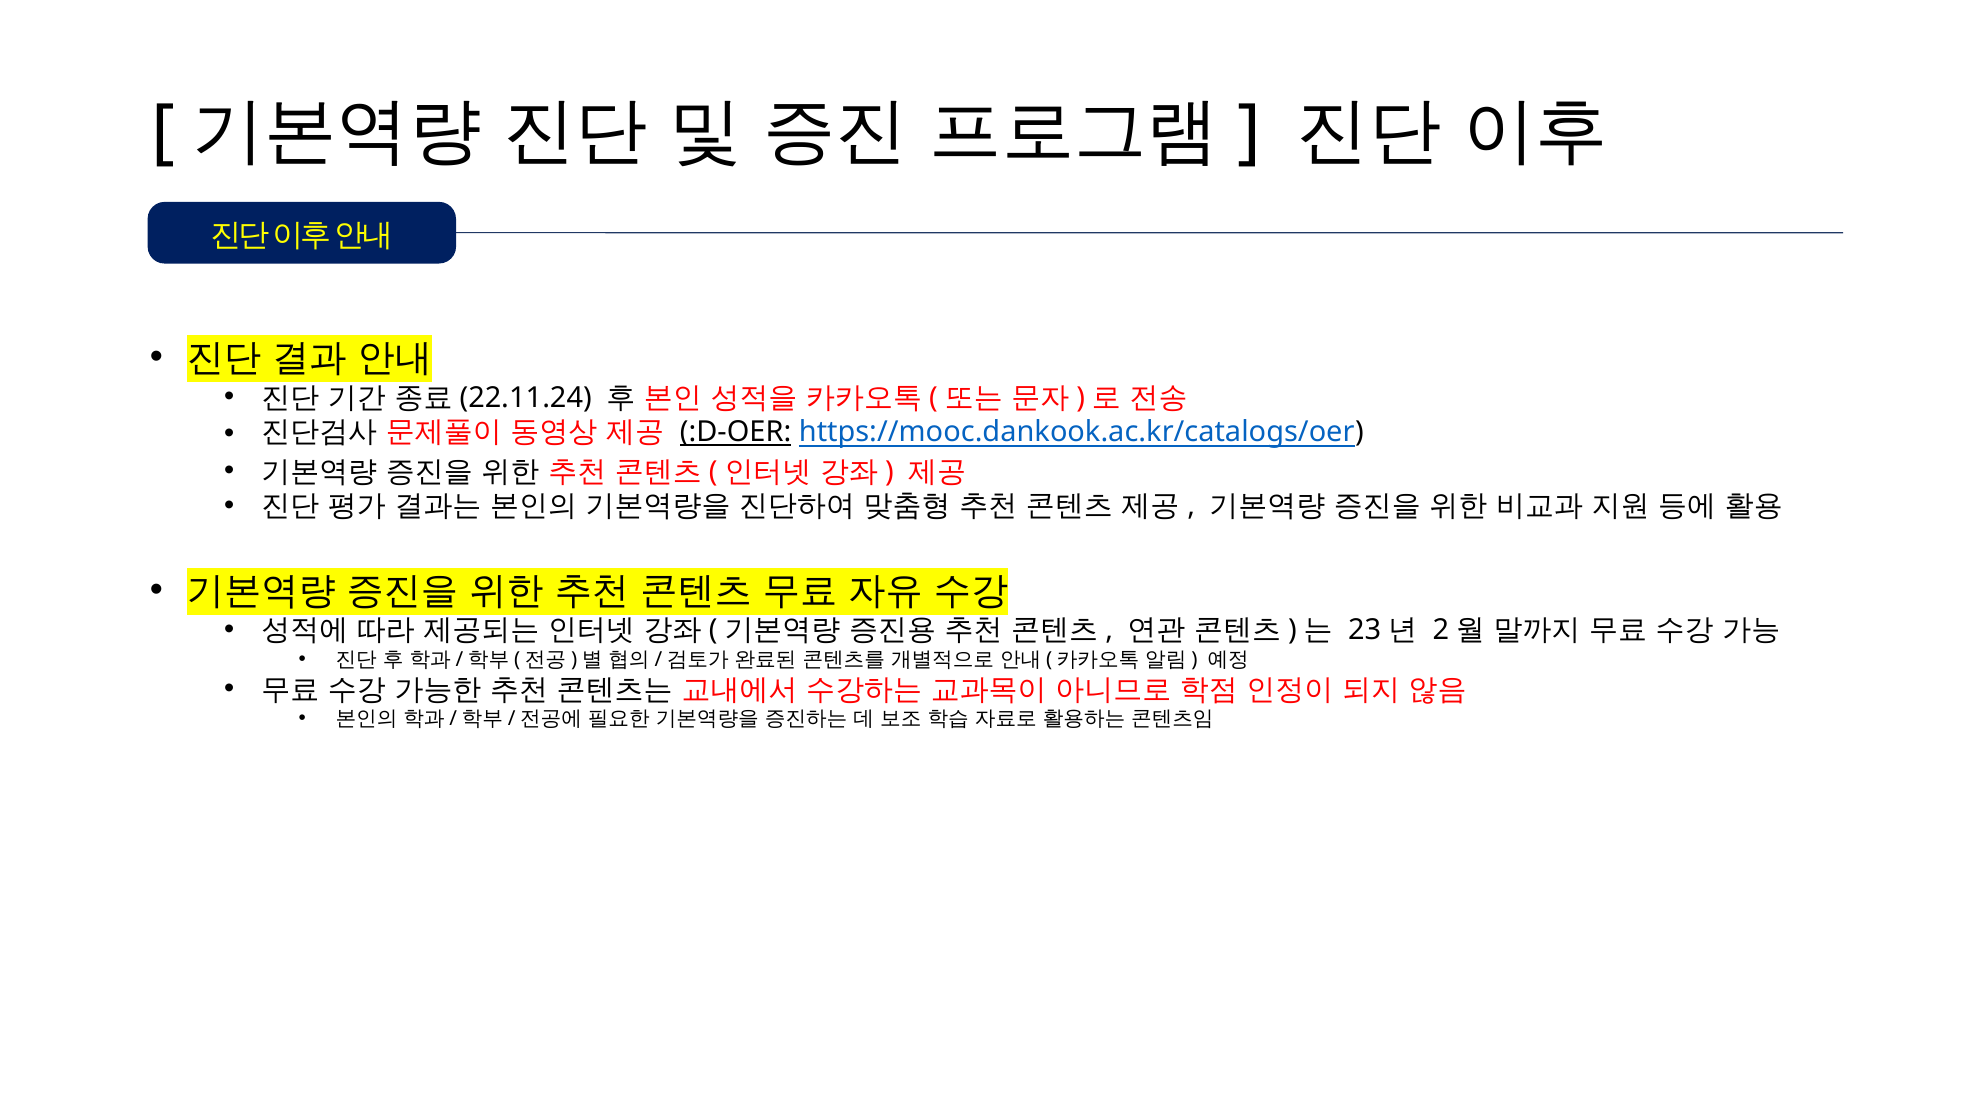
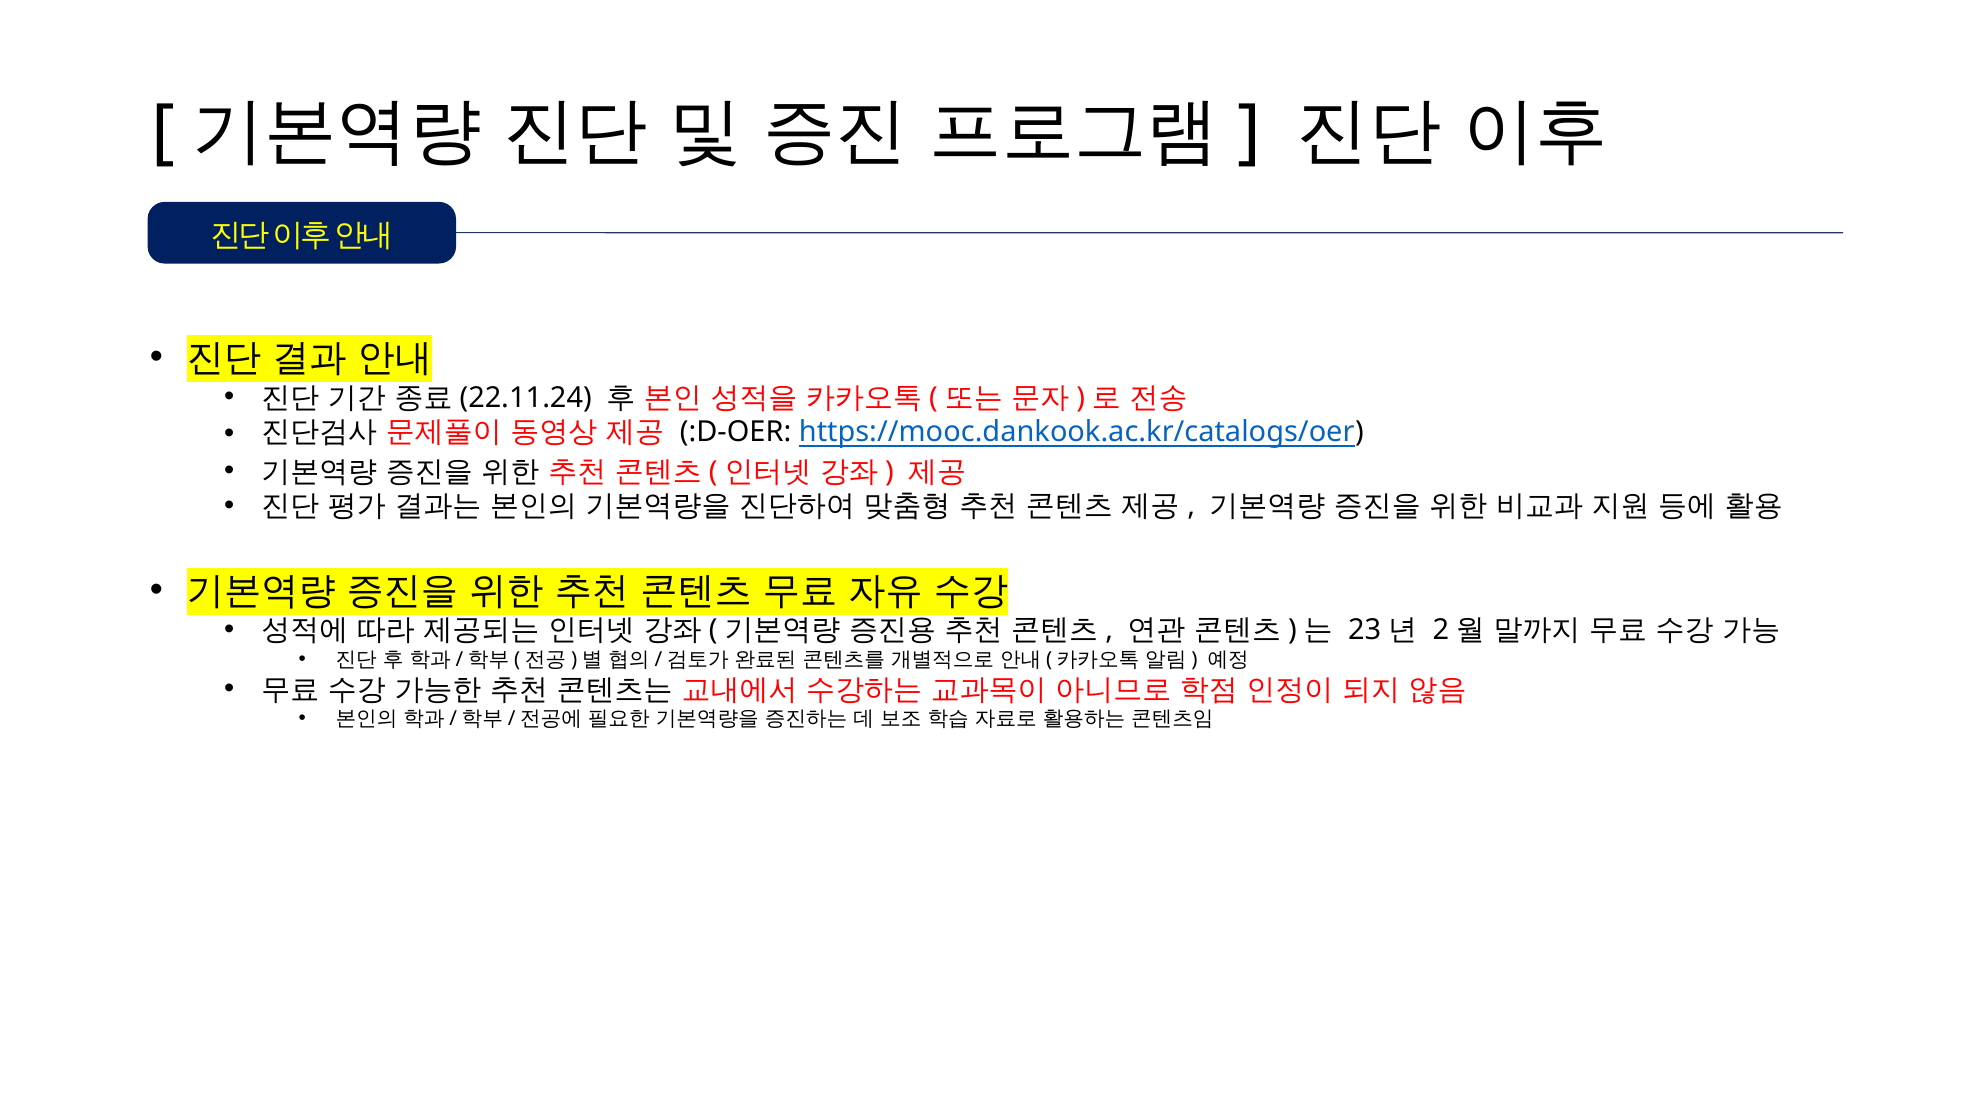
:D-OER underline: present -> none
